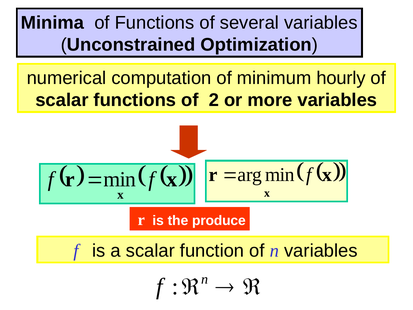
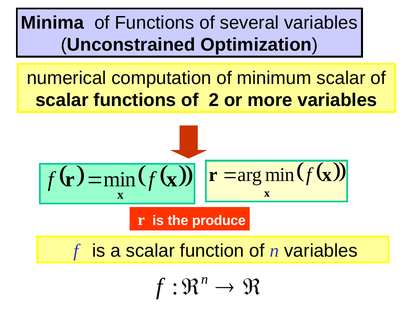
minimum hourly: hourly -> scalar
